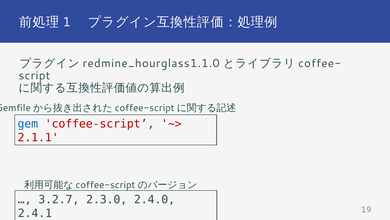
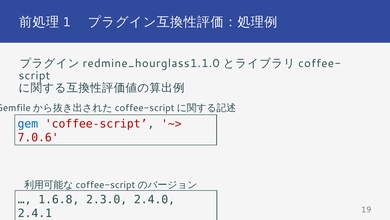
2.1.1: 2.1.1 -> 7.0.6
3.2.7: 3.2.7 -> 1.6.8
